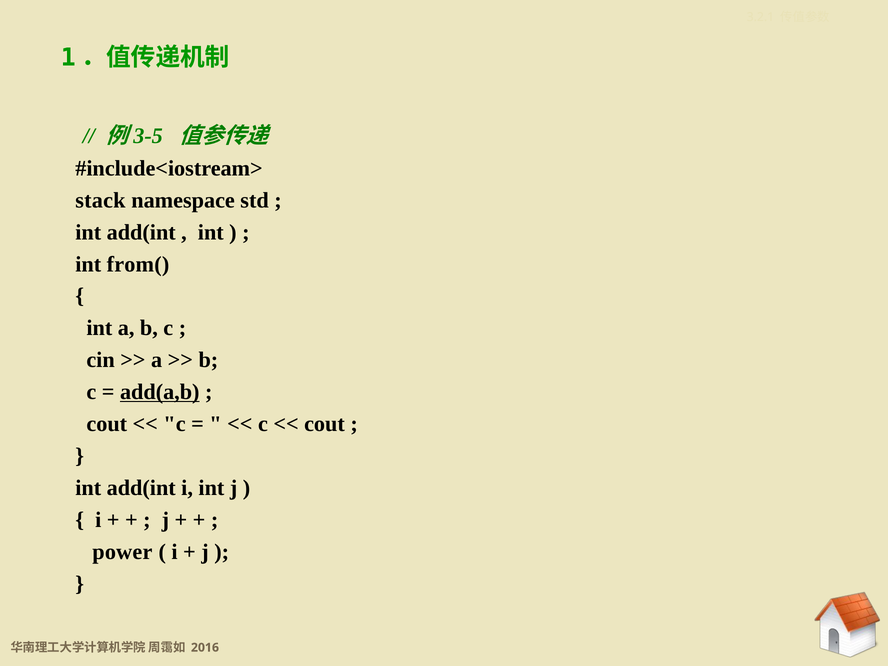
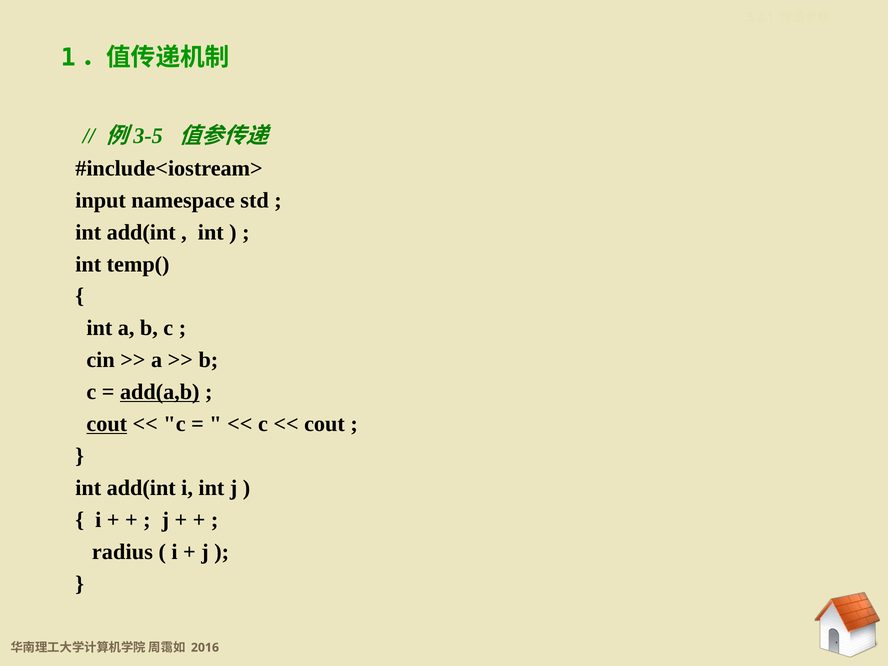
stack: stack -> input
from(: from( -> temp(
cout at (107, 424) underline: none -> present
power: power -> radius
